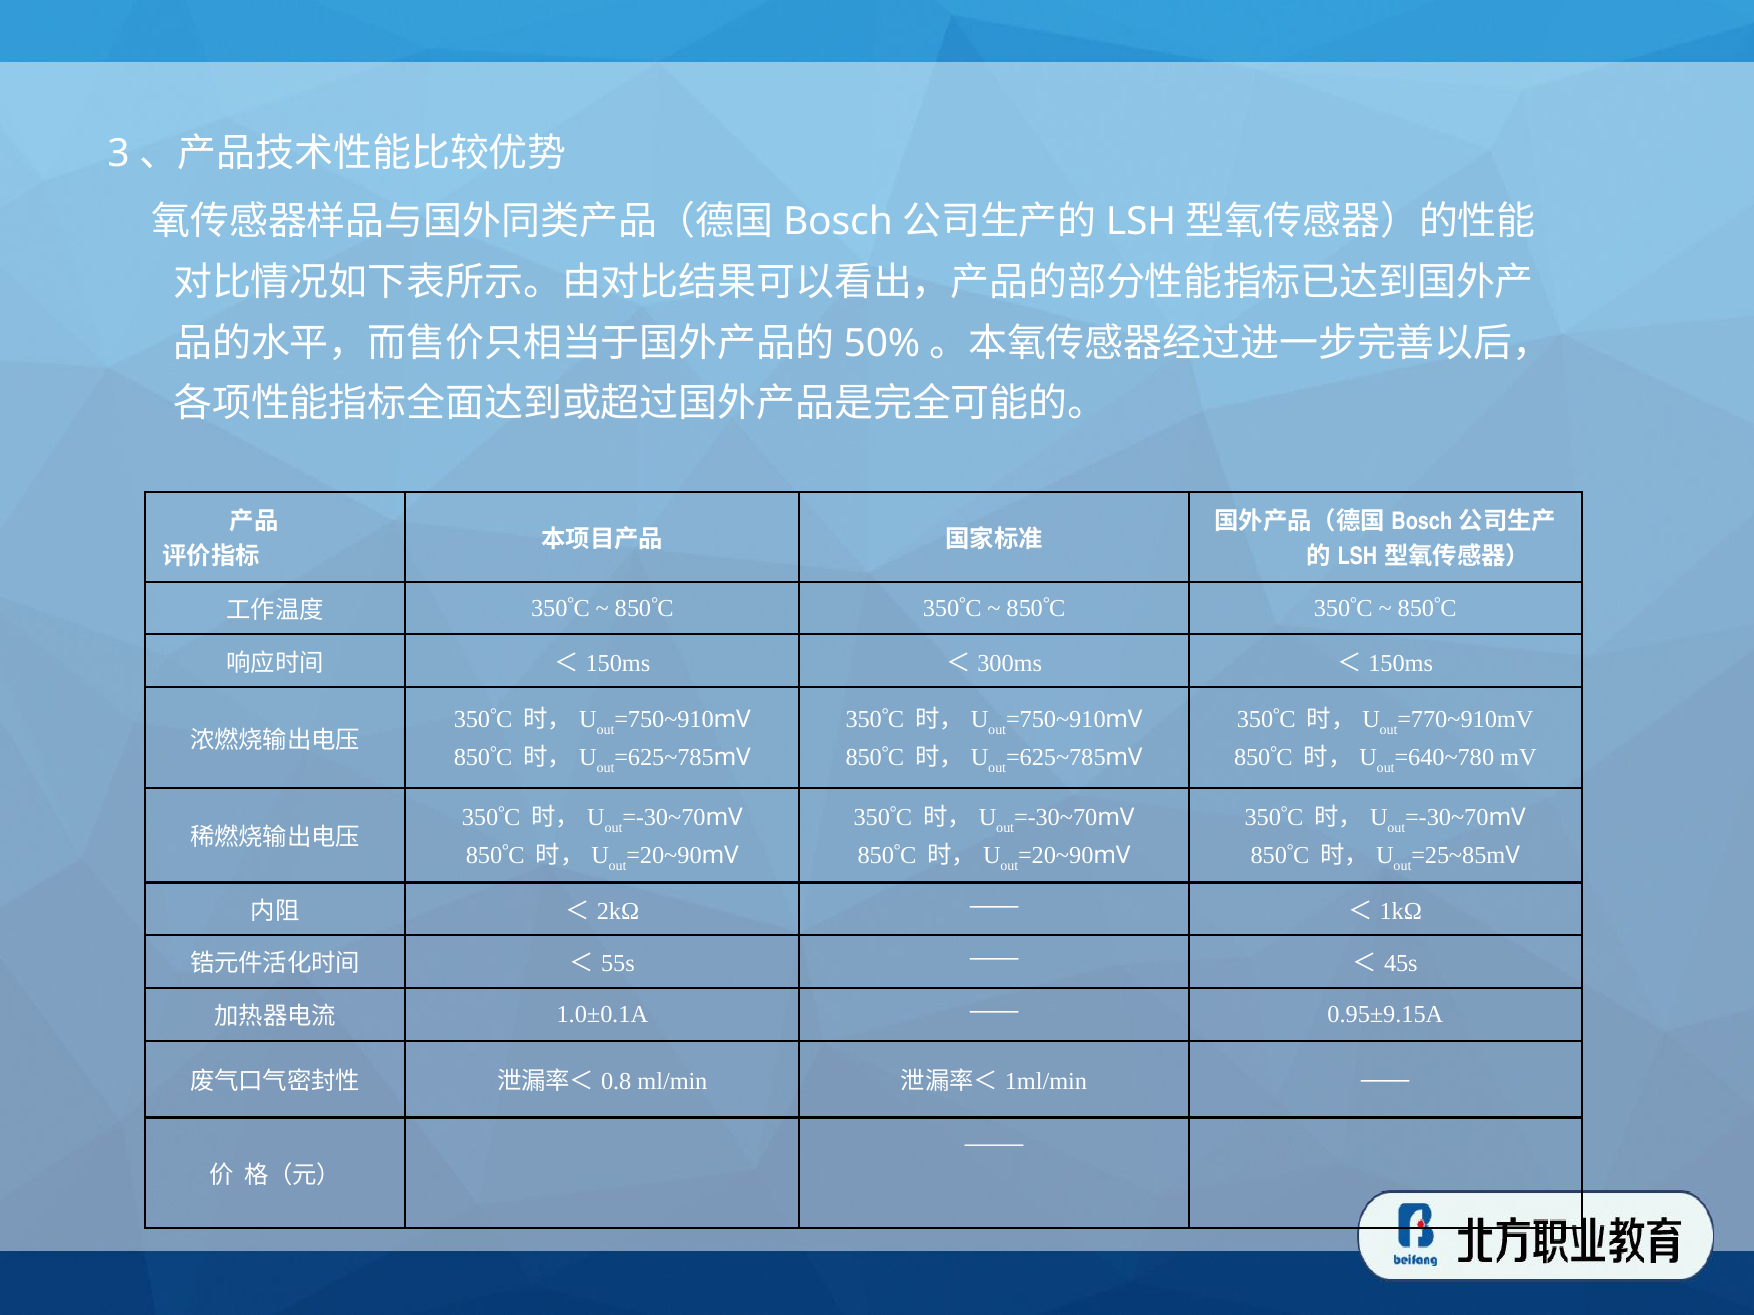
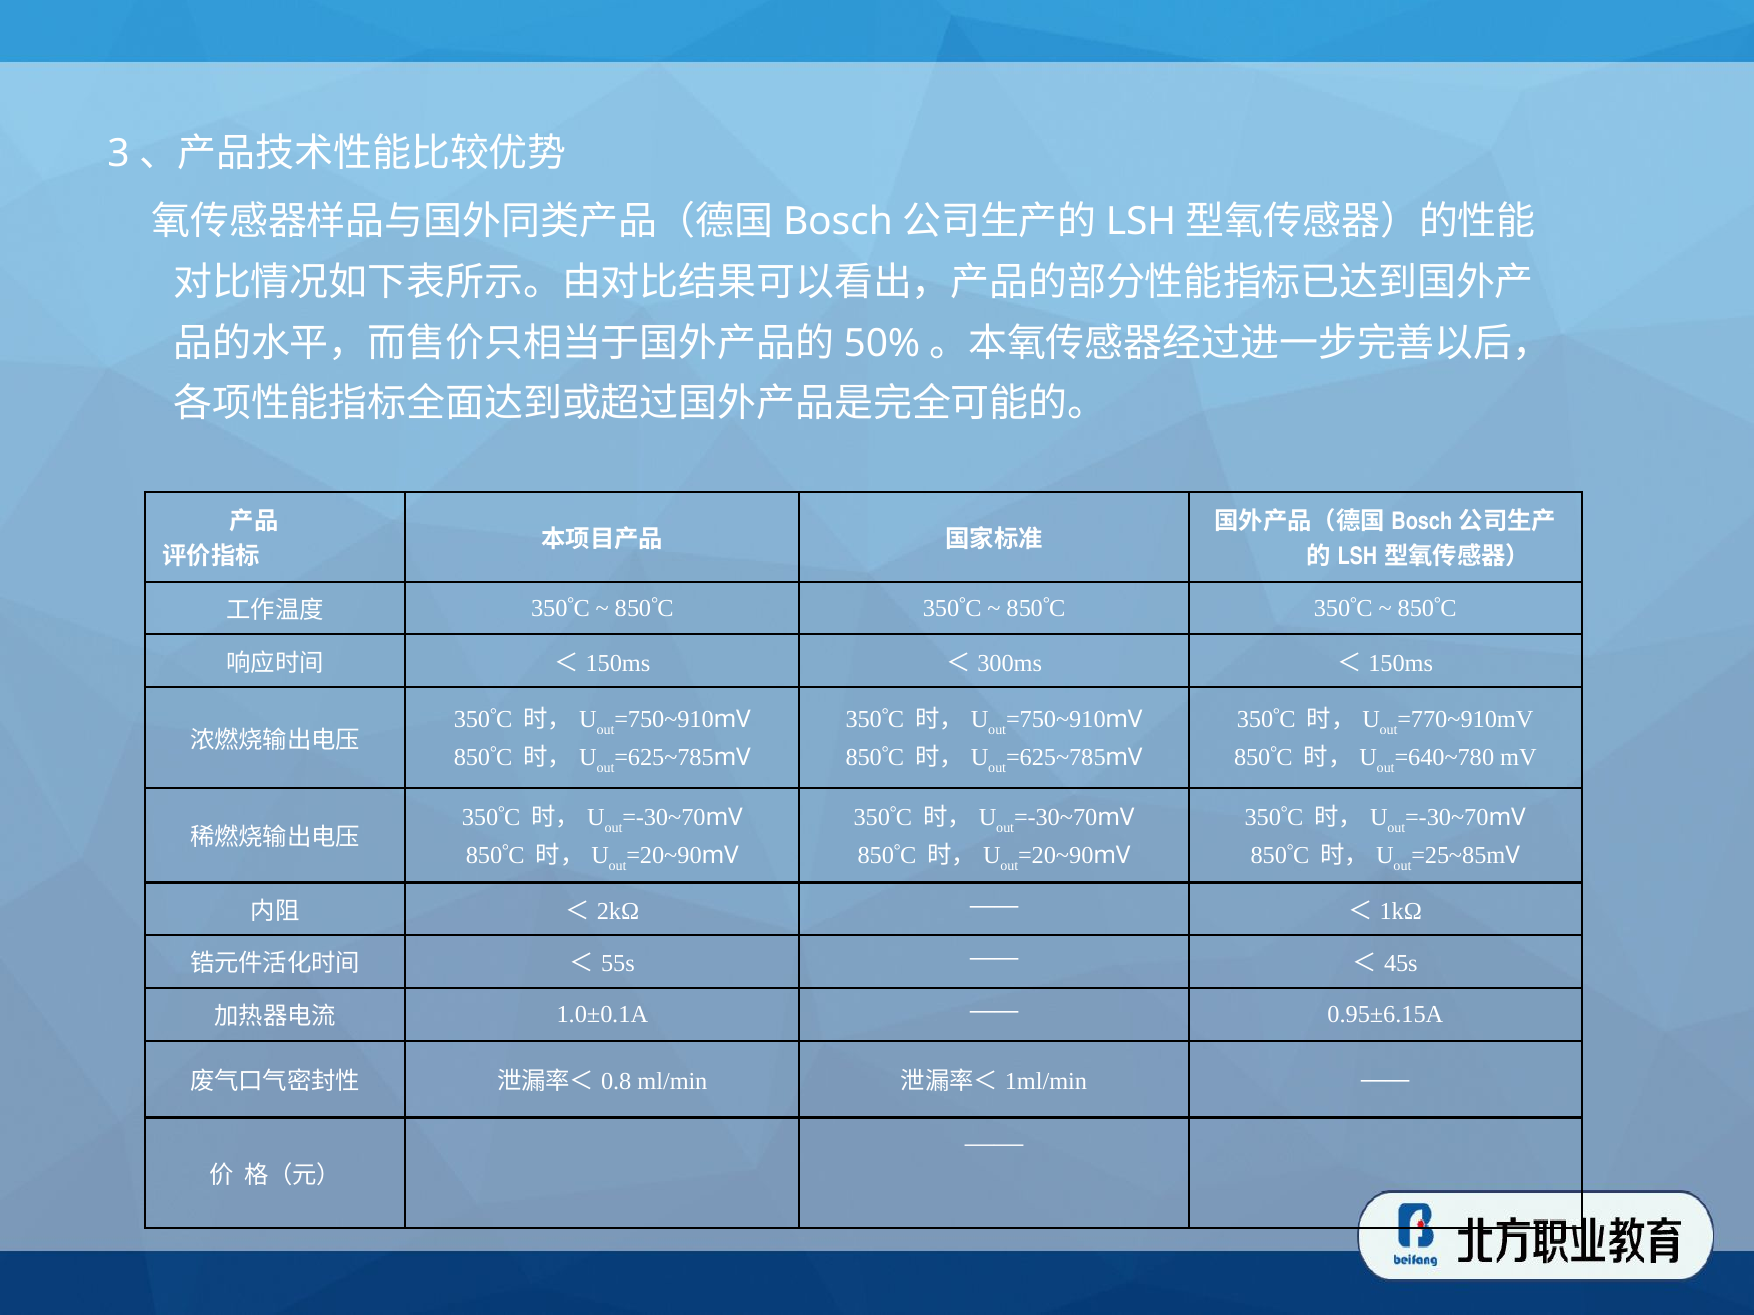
0.95±9.15A: 0.95±9.15A -> 0.95±6.15A
